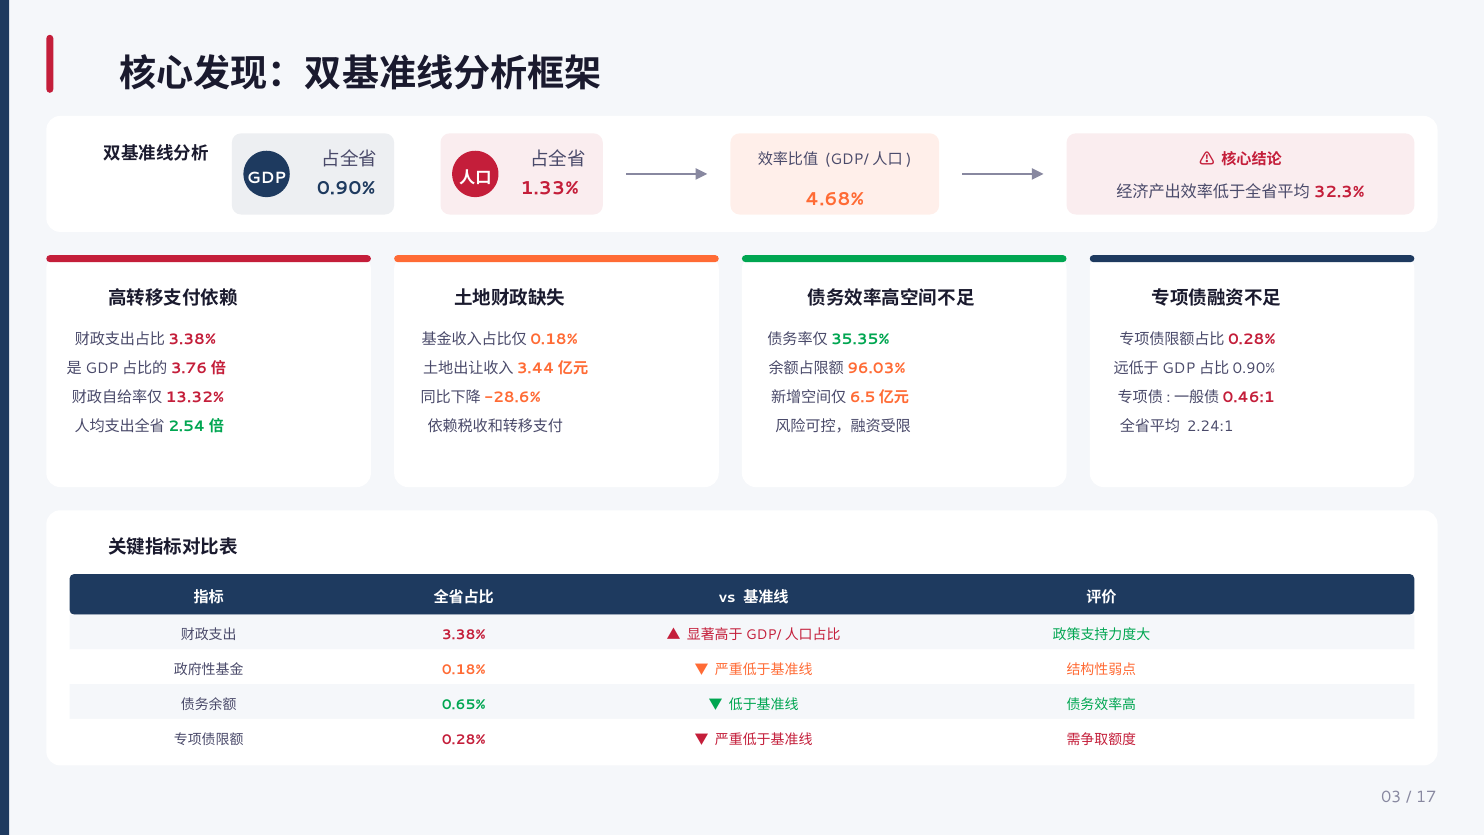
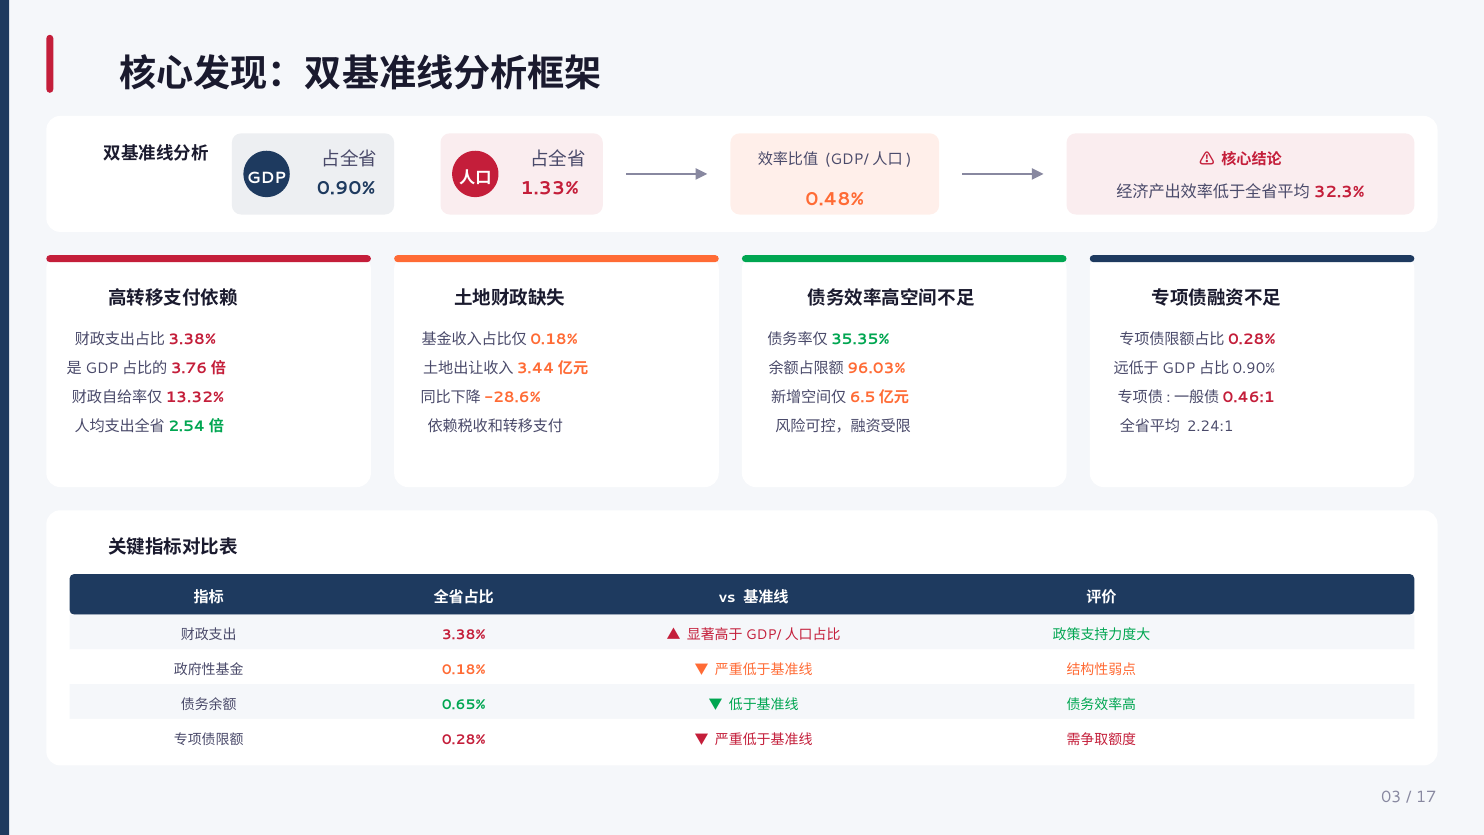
4.68%: 4.68% -> 0.48%
